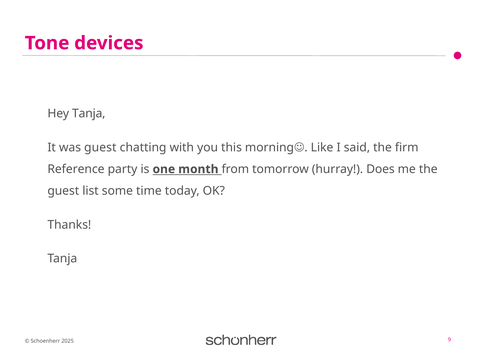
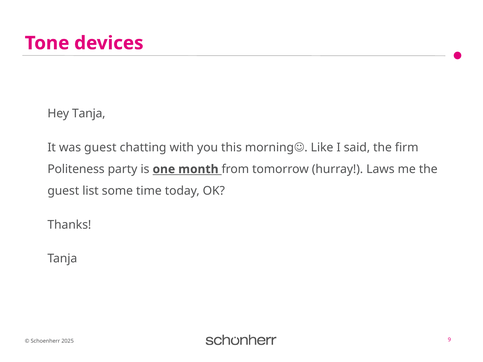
Reference: Reference -> Politeness
Does: Does -> Laws
